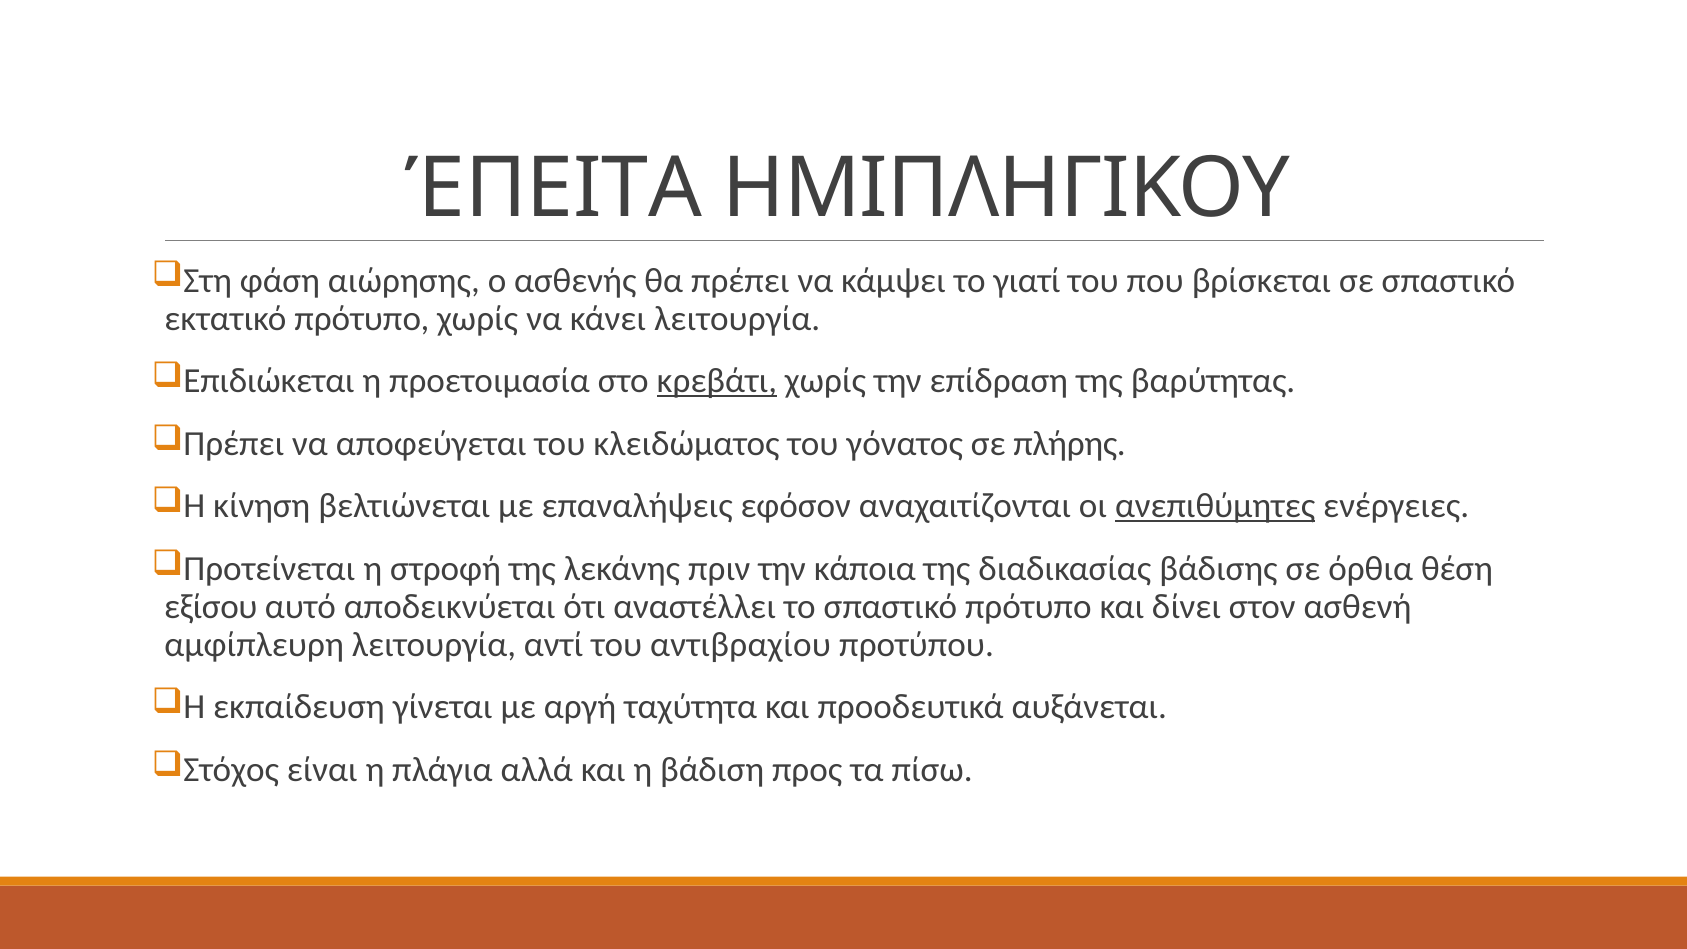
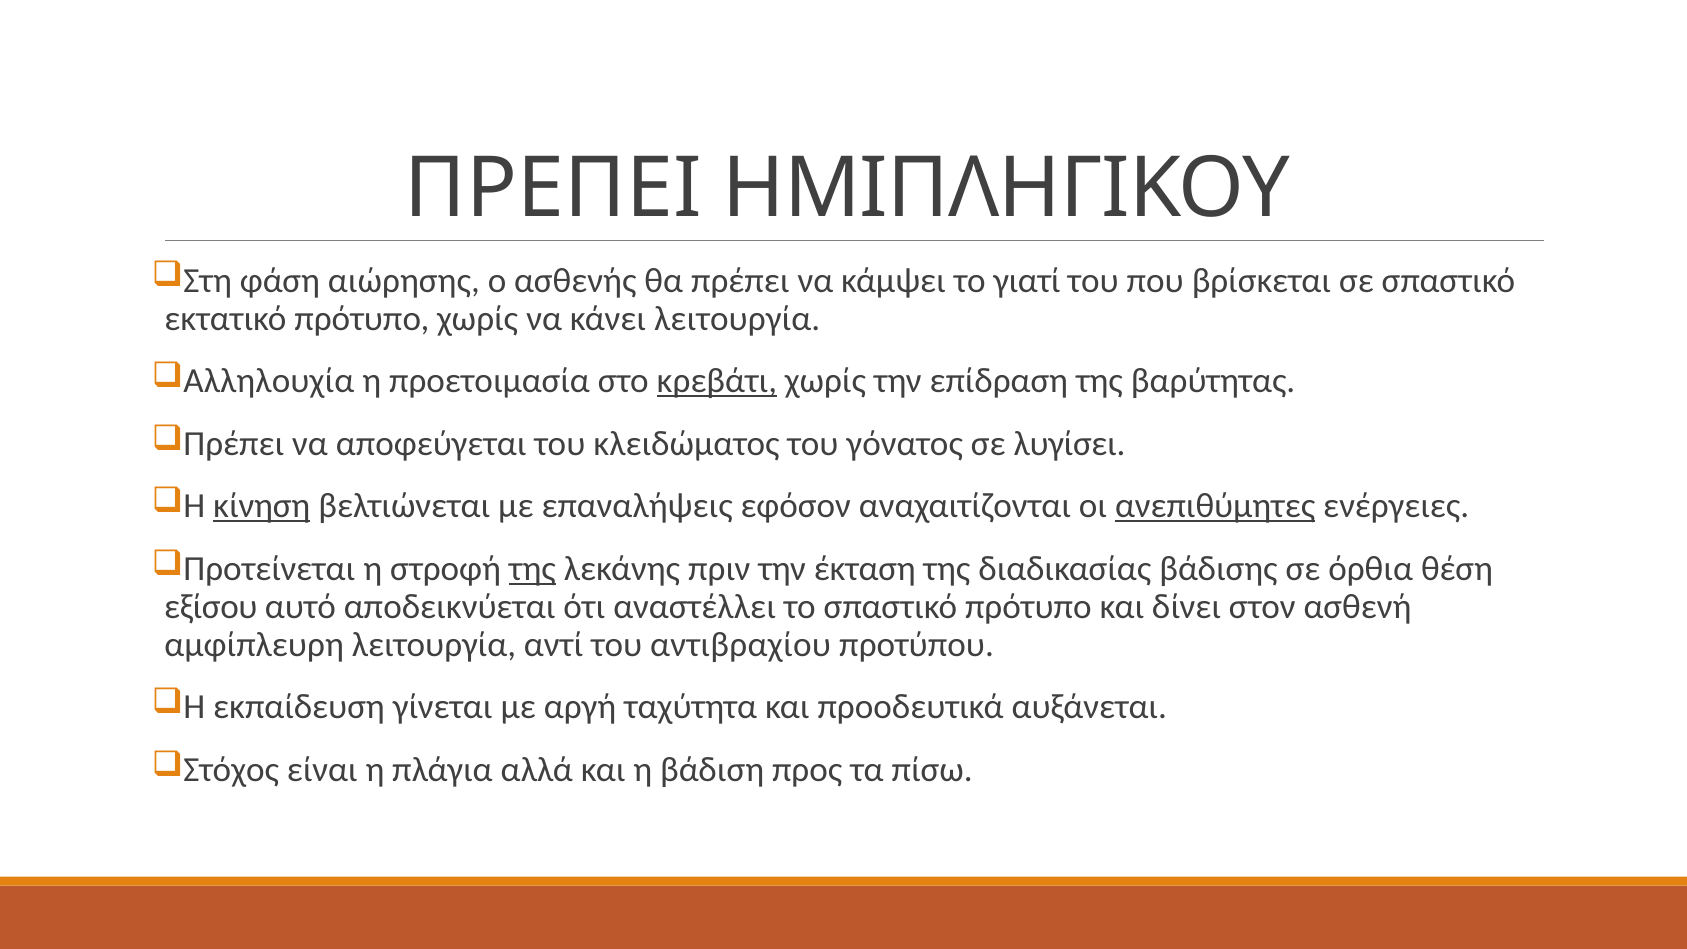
ΈΠΕΙΤΑ: ΈΠΕΙΤΑ -> ΠΡΕΠΕΙ
Επιδιώκεται: Επιδιώκεται -> Αλληλουχία
πλήρης: πλήρης -> λυγίσει
κίνηση underline: none -> present
της at (532, 569) underline: none -> present
κάποια: κάποια -> έκταση
